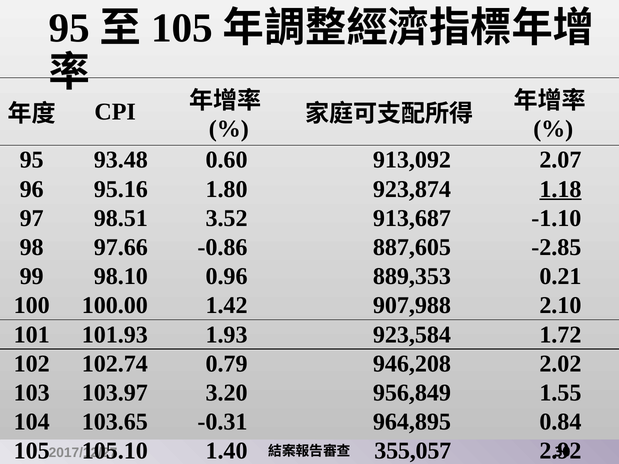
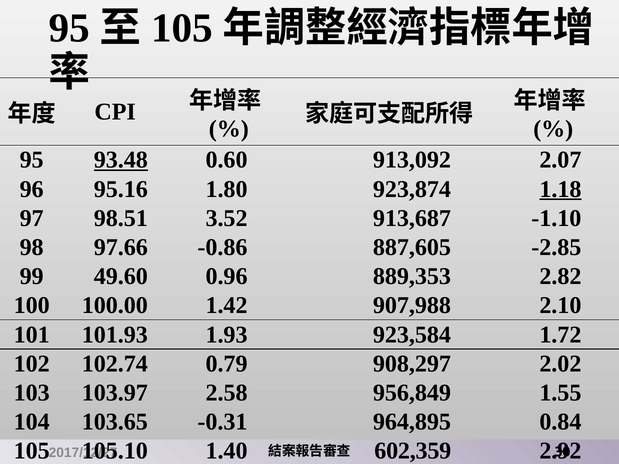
93.48 underline: none -> present
98.10: 98.10 -> 49.60
0.21: 0.21 -> 2.82
946,208: 946,208 -> 908,297
3.20: 3.20 -> 2.58
355,057: 355,057 -> 602,359
